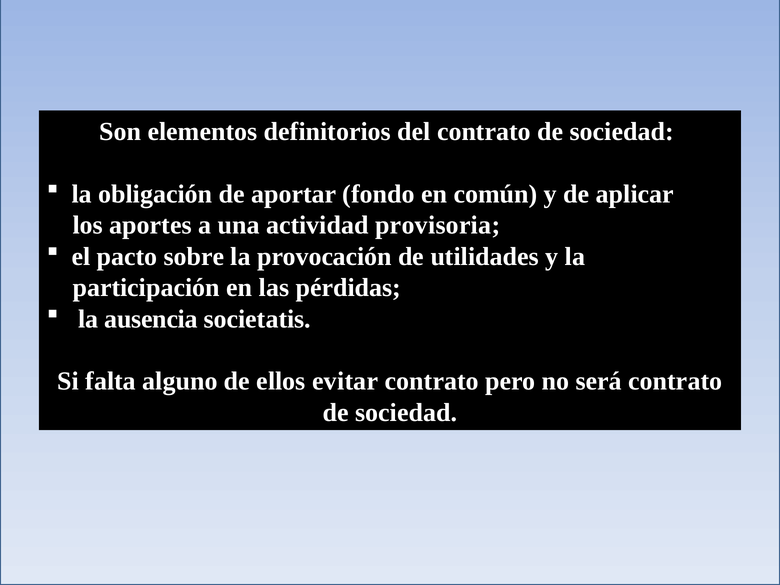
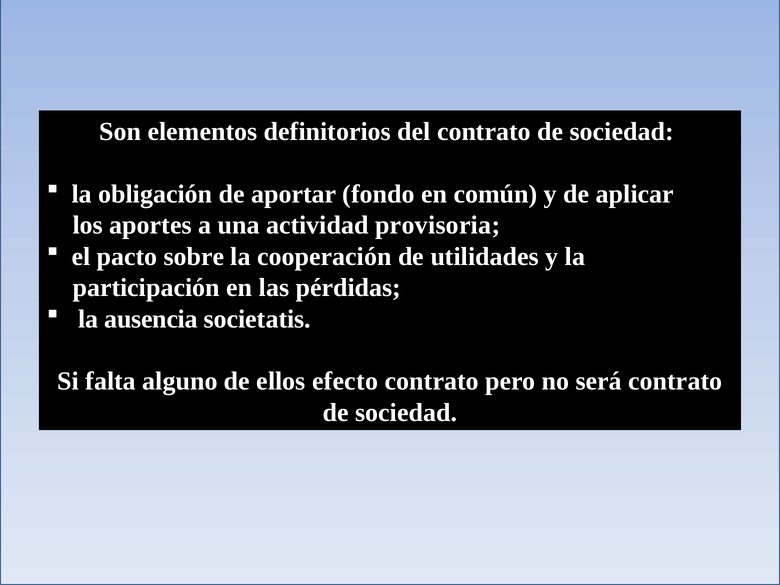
provocación: provocación -> cooperación
evitar: evitar -> efecto
